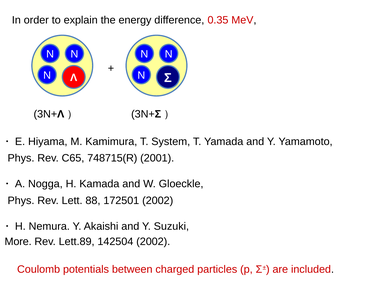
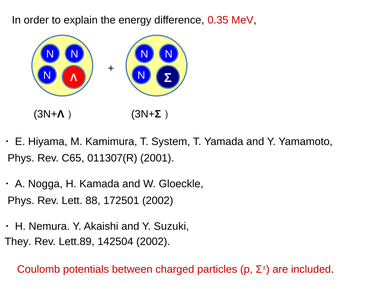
748715(R: 748715(R -> 011307(R
More: More -> They
